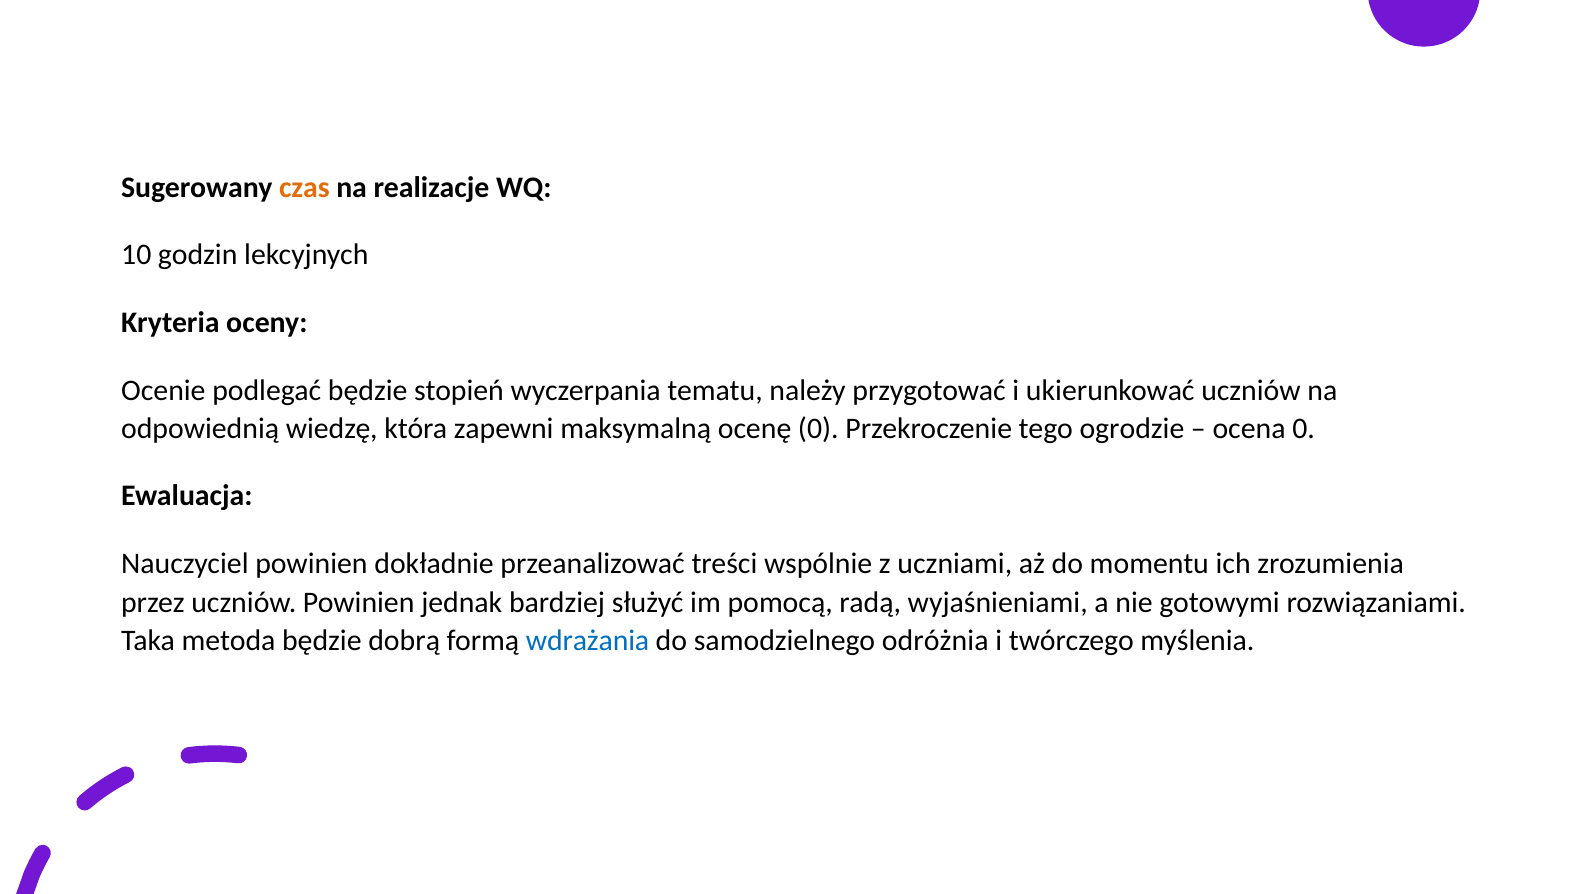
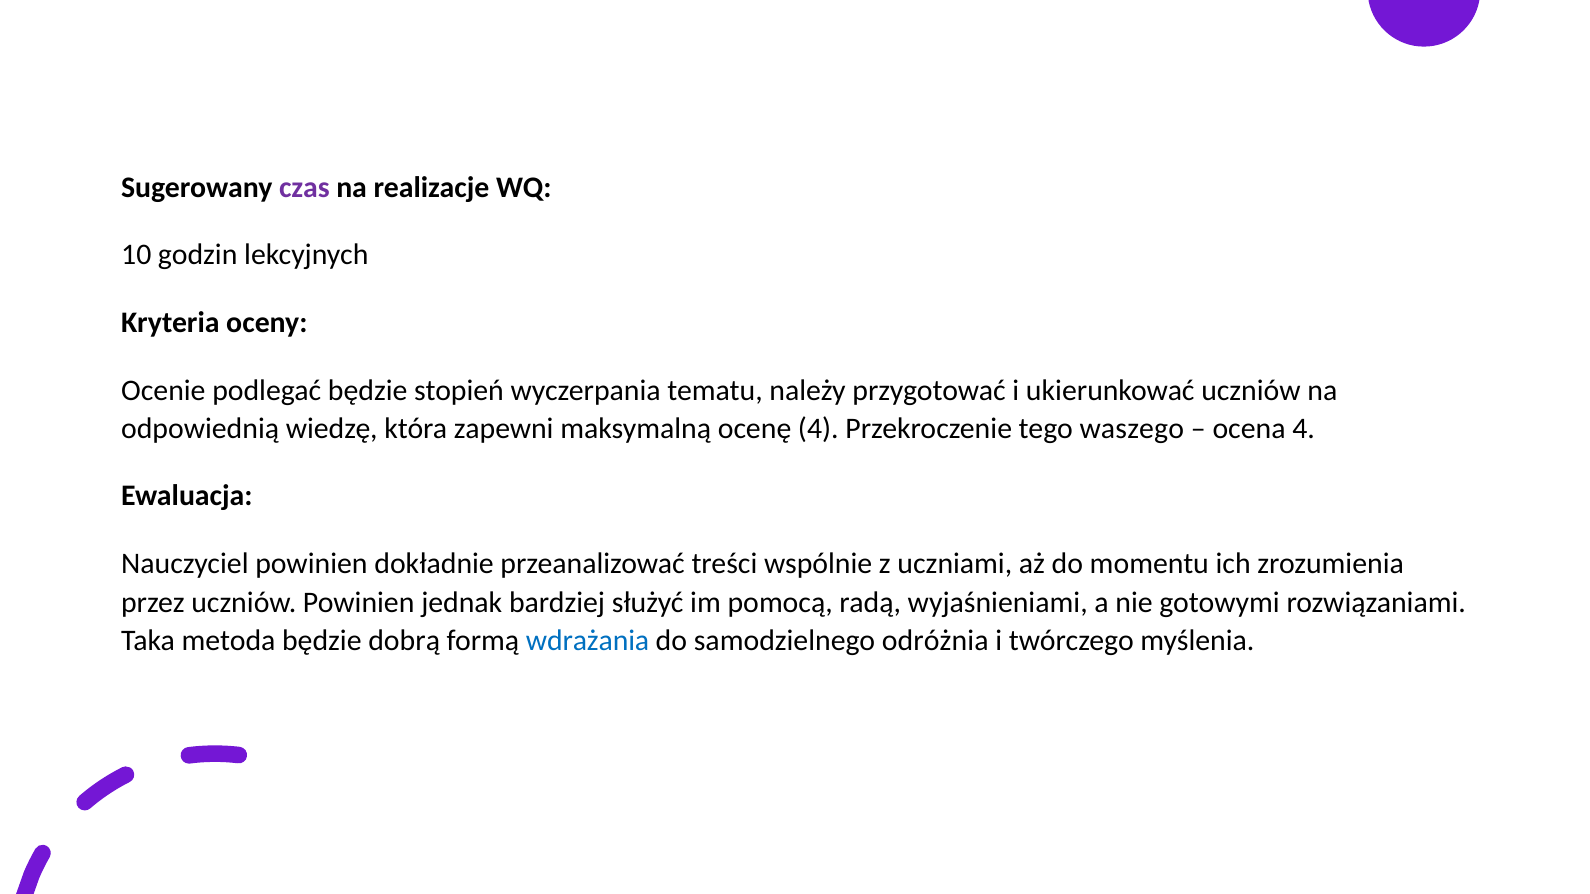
czas colour: orange -> purple
ocenę 0: 0 -> 4
ogrodzie: ogrodzie -> waszego
ocena 0: 0 -> 4
